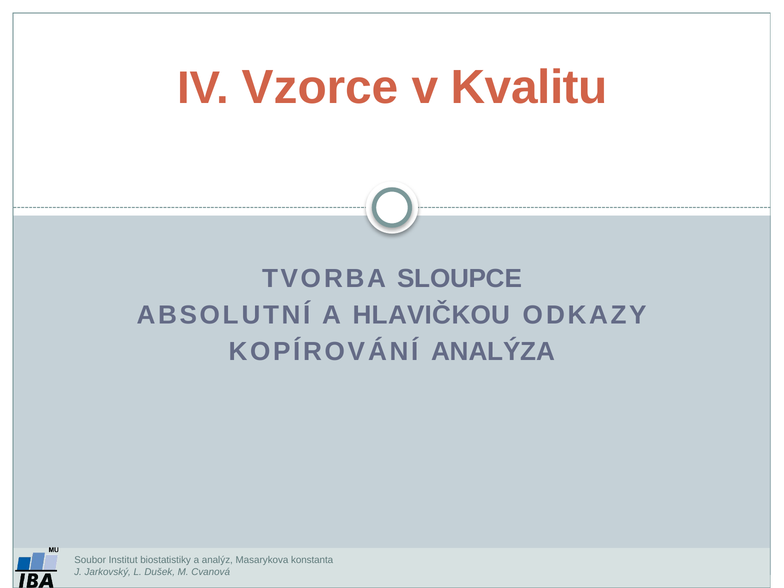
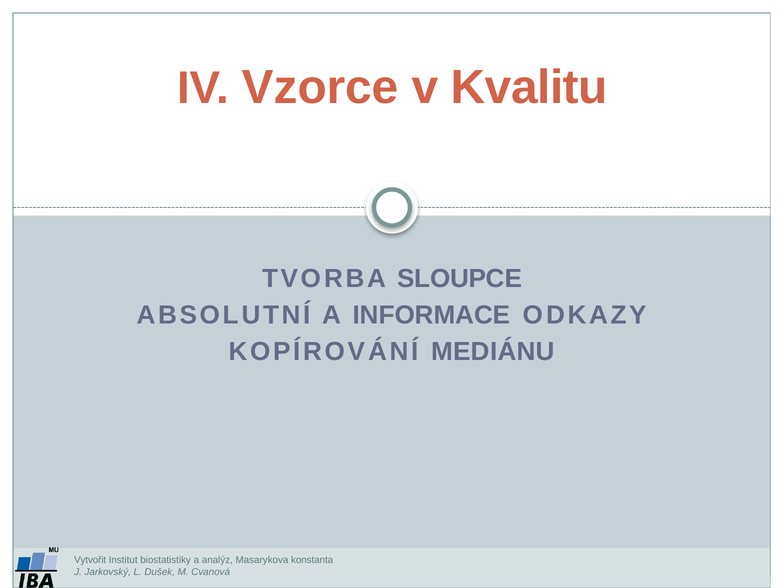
HLAVIČKOU: HLAVIČKOU -> INFORMACE
ANALÝZA: ANALÝZA -> MEDIÁNU
Soubor: Soubor -> Vytvořit
